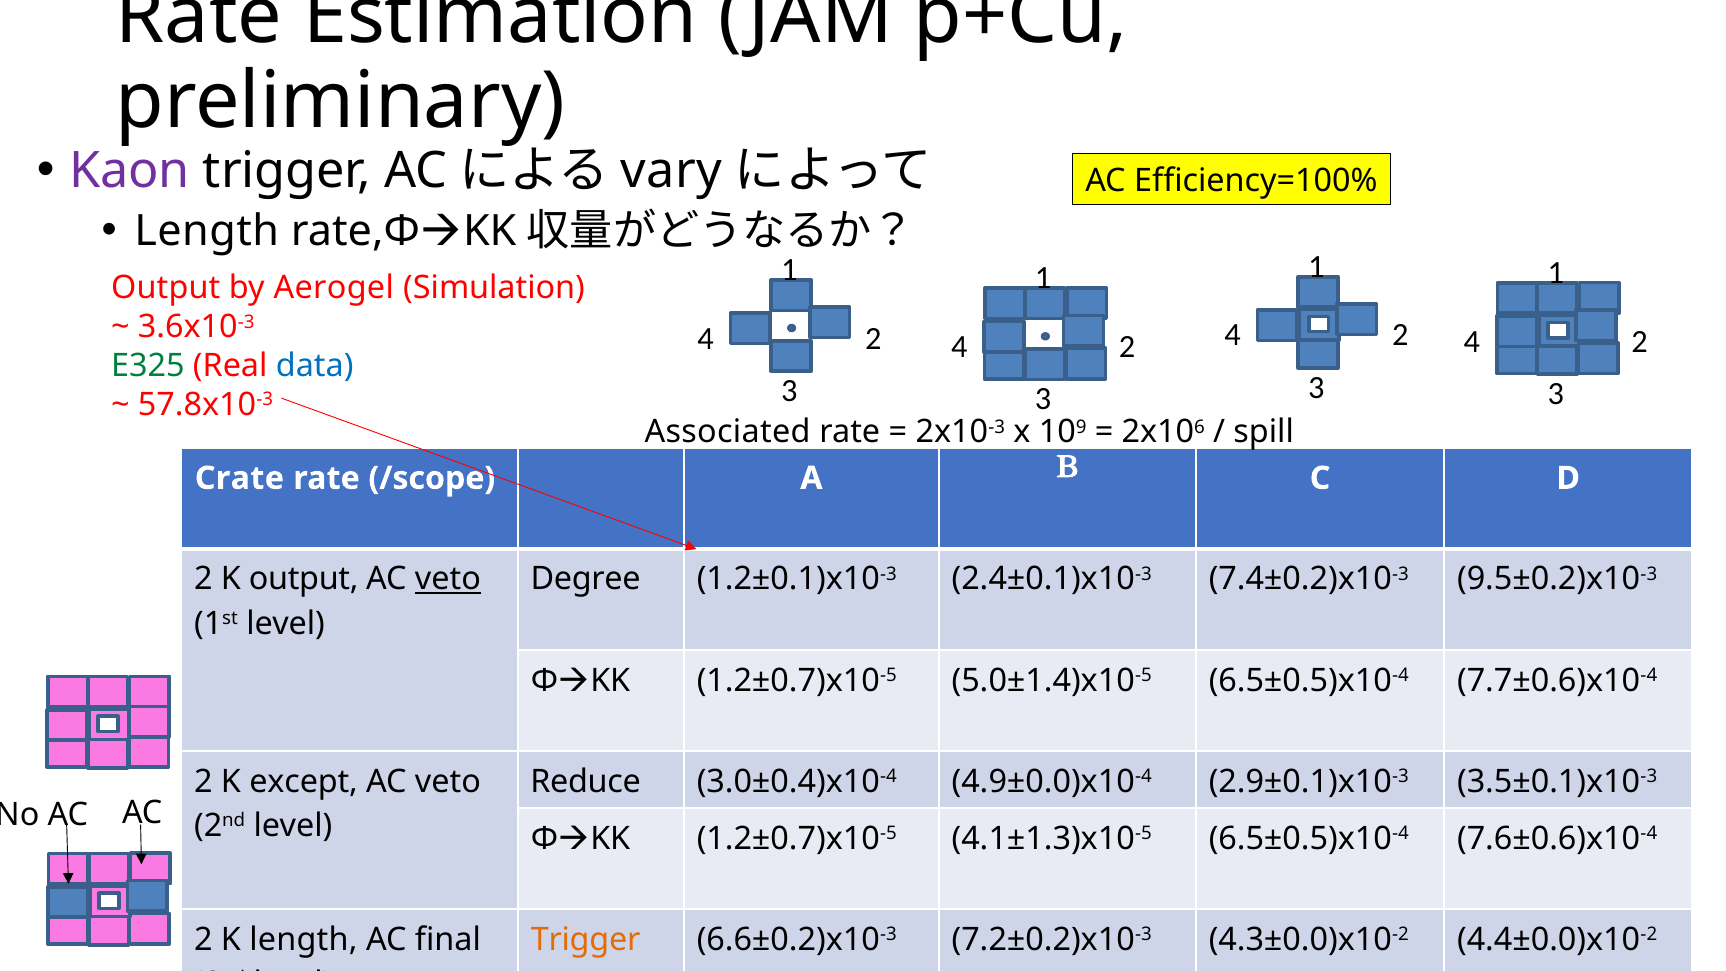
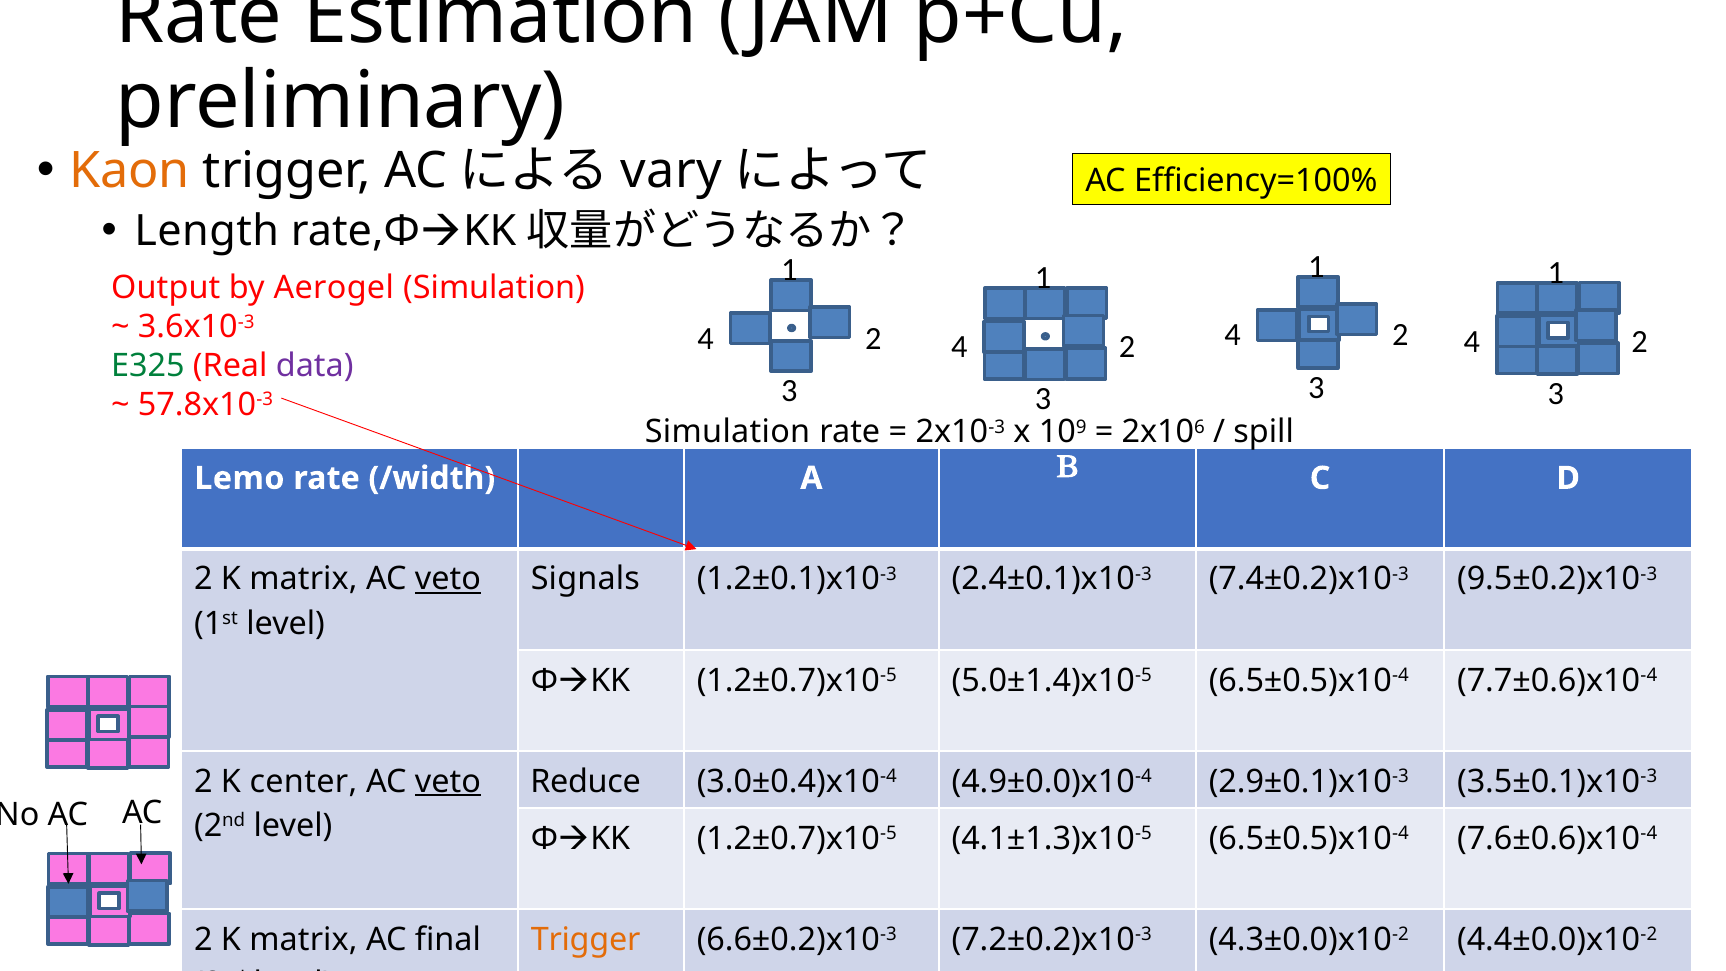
Kaon colour: purple -> orange
data colour: blue -> purple
Associated at (728, 432): Associated -> Simulation
Crate: Crate -> Lemo
/scope: /scope -> /width
output at (304, 579): output -> matrix
Degree: Degree -> Signals
K except: except -> center
veto at (448, 781) underline: none -> present
length at (303, 939): length -> matrix
